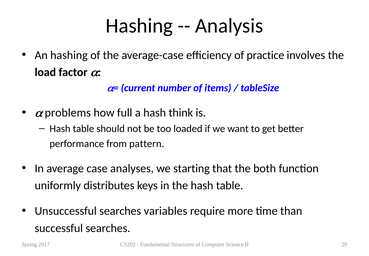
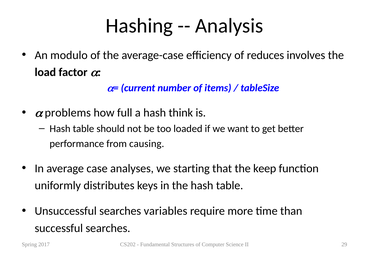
An hashing: hashing -> modulo
practice: practice -> reduces
pattern: pattern -> causing
both: both -> keep
